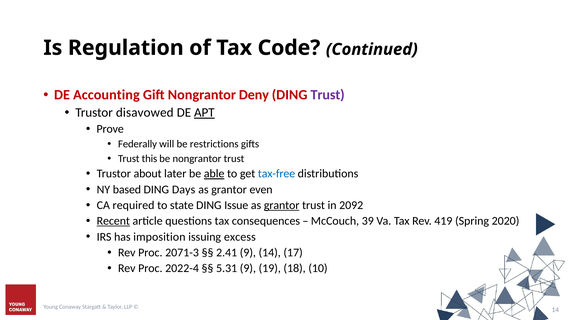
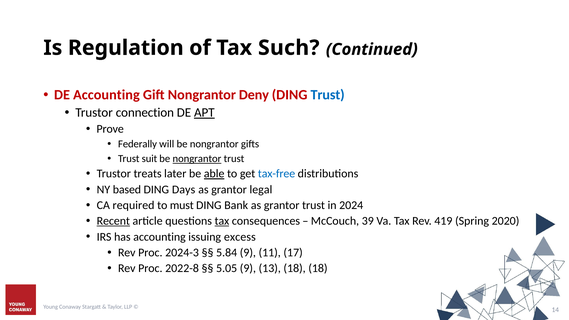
Code: Code -> Such
Trust at (328, 95) colour: purple -> blue
disavowed: disavowed -> connection
will be restrictions: restrictions -> nongrantor
this: this -> suit
nongrantor at (197, 159) underline: none -> present
about: about -> treats
even: even -> legal
state: state -> must
Issue: Issue -> Bank
grantor at (282, 205) underline: present -> none
2092: 2092 -> 2024
tax at (222, 221) underline: none -> present
has imposition: imposition -> accounting
2071-3: 2071-3 -> 2024-3
2.41: 2.41 -> 5.84
9 14: 14 -> 11
2022-4: 2022-4 -> 2022-8
5.31: 5.31 -> 5.05
19: 19 -> 13
18 10: 10 -> 18
